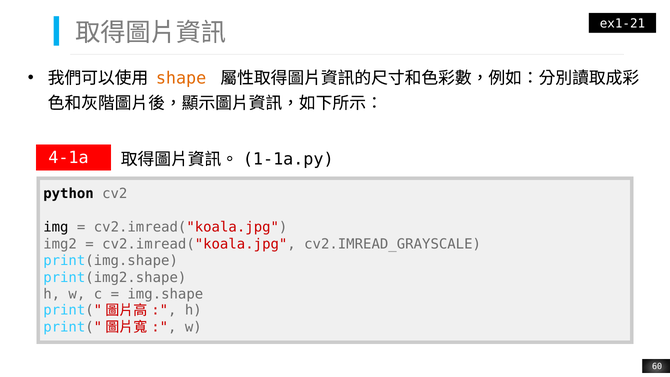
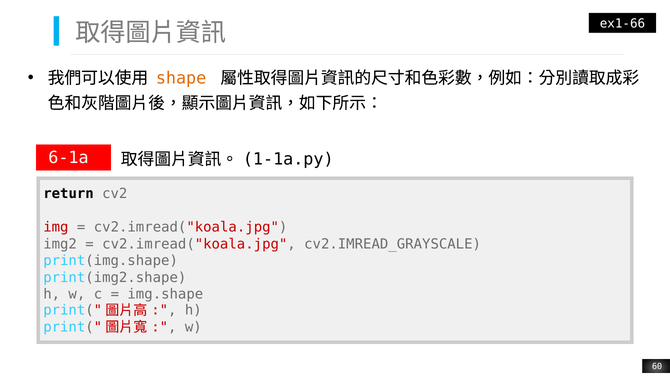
ex1-21: ex1-21 -> ex1-66
4-1a: 4-1a -> 6-1a
python: python -> return
img colour: black -> red
